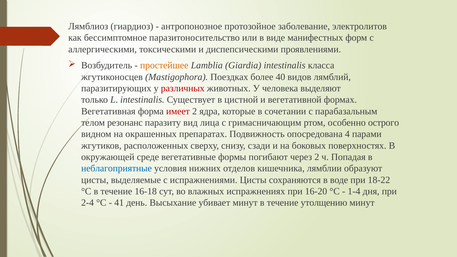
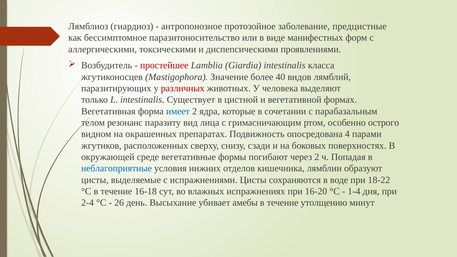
электролитов: электролитов -> предцистные
простейшее colour: orange -> red
Поездках: Поездках -> Значение
имеет colour: red -> blue
41: 41 -> 26
убивает минут: минут -> амебы
